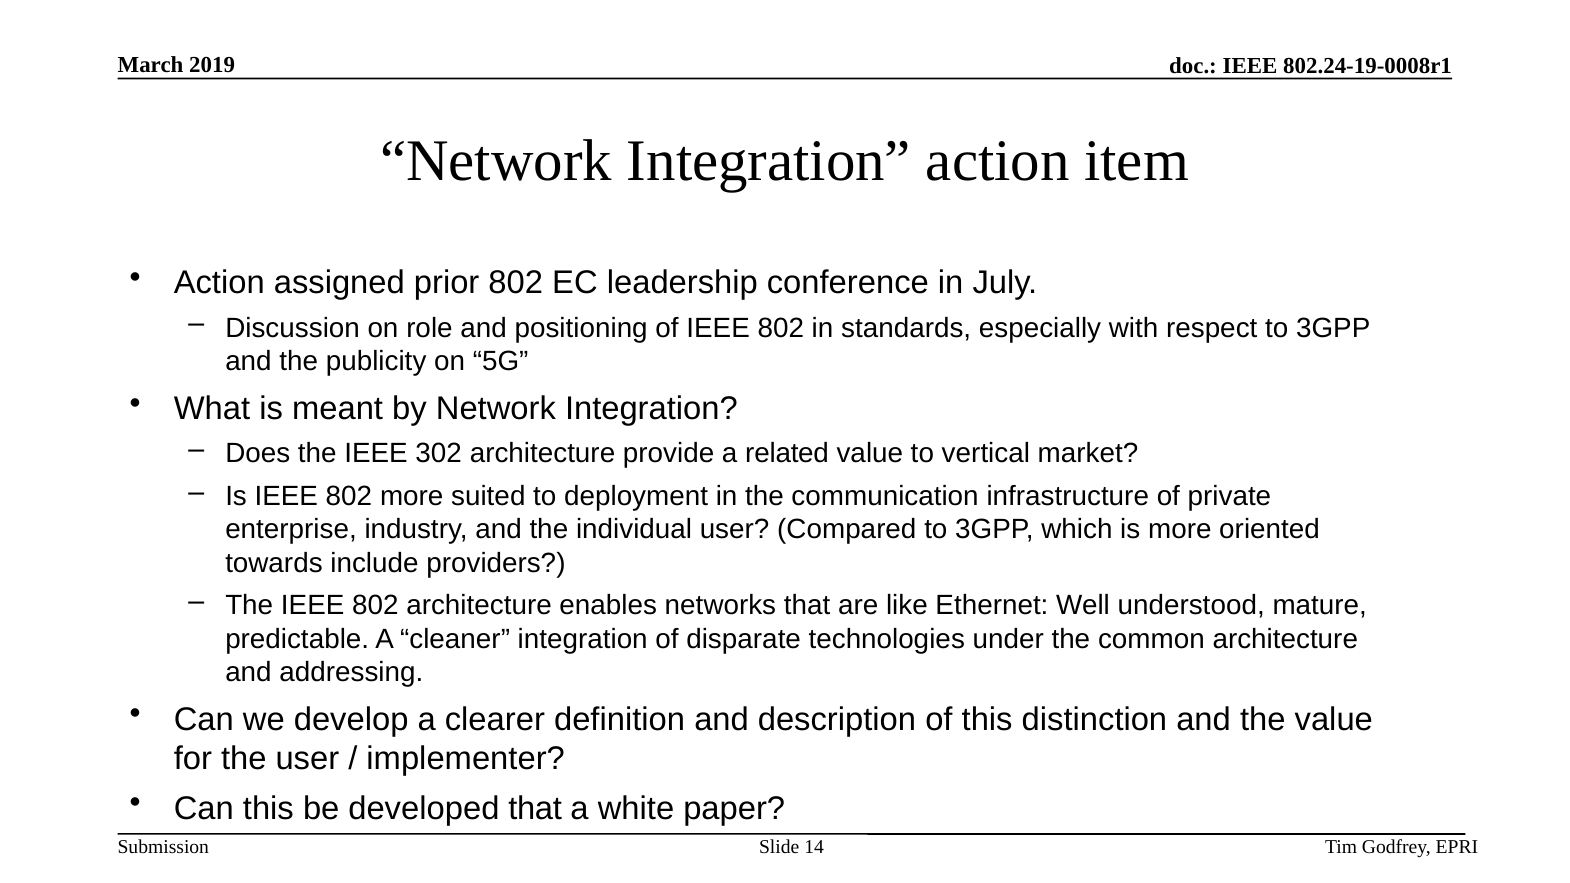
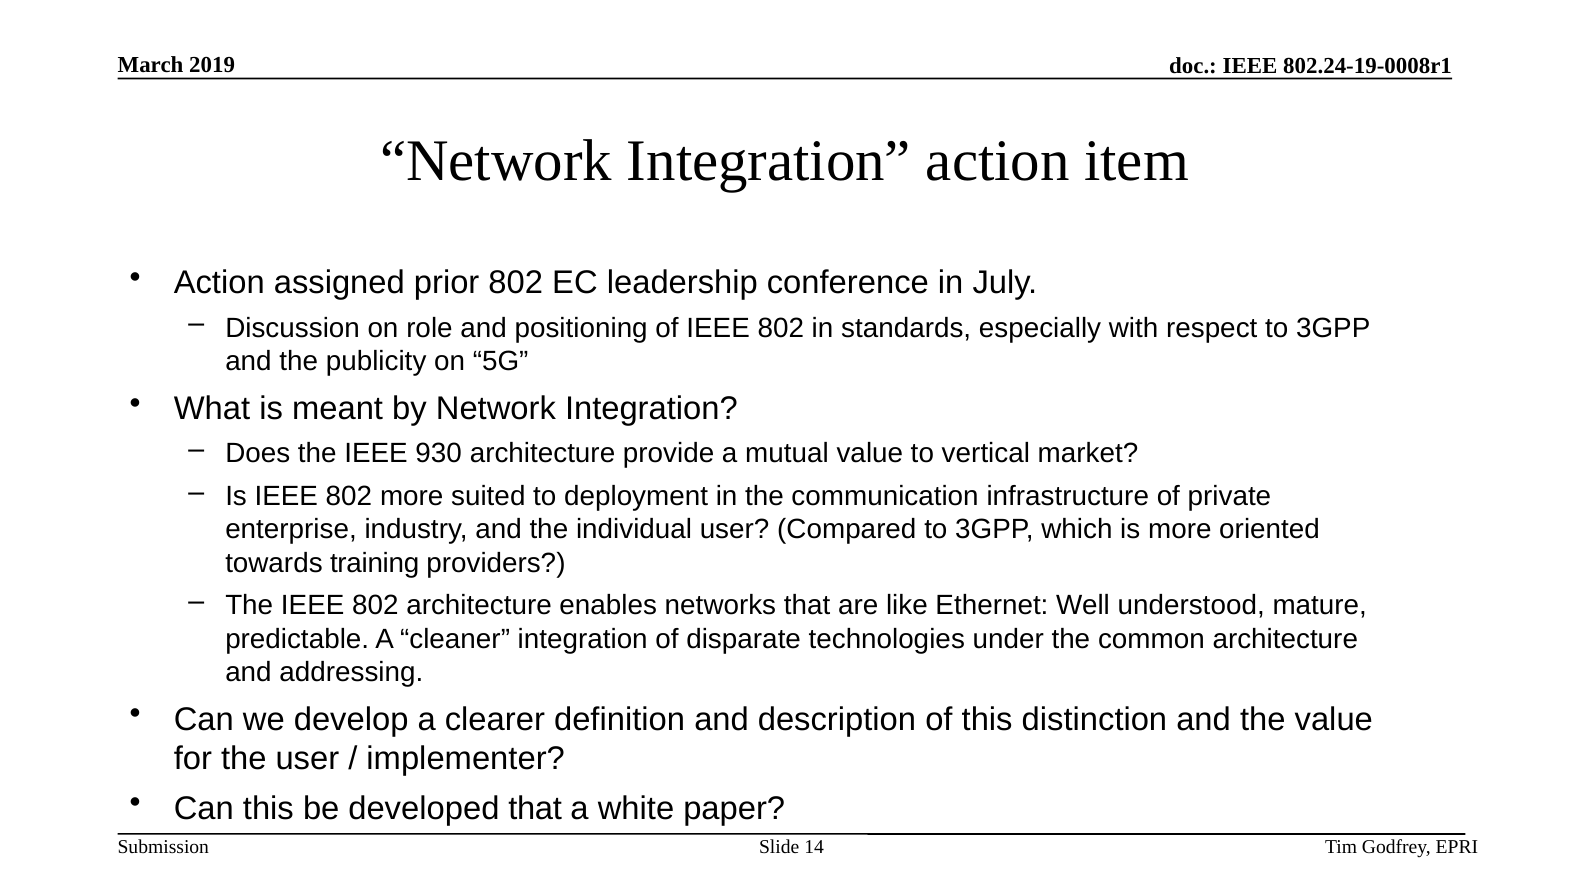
302: 302 -> 930
related: related -> mutual
include: include -> training
